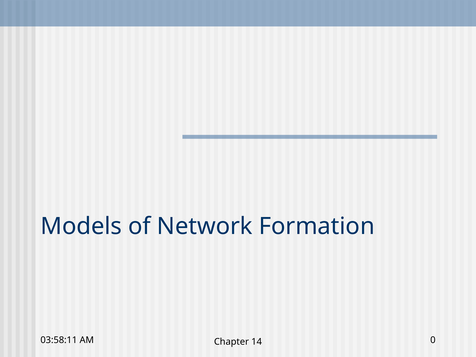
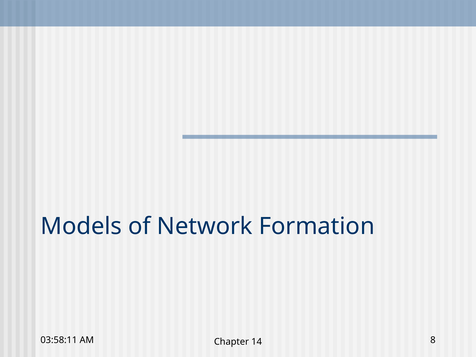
0: 0 -> 8
